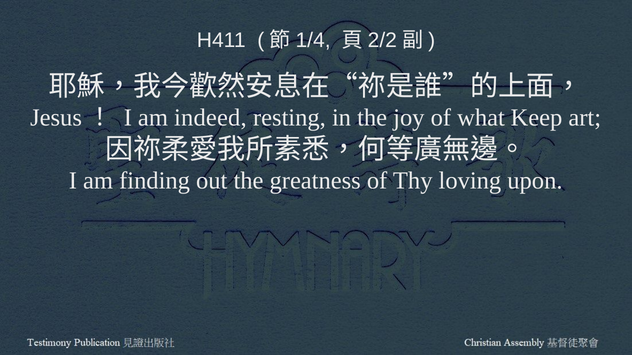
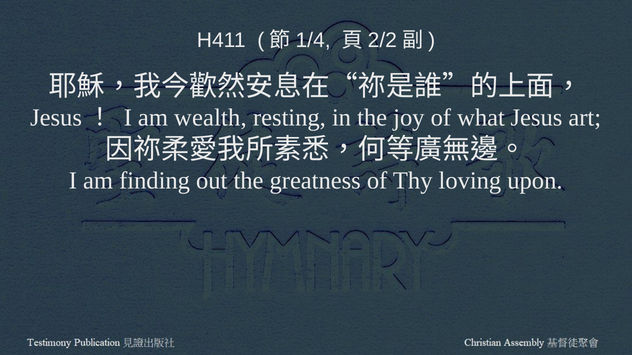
indeed: indeed -> wealth
what Keep: Keep -> Jesus
